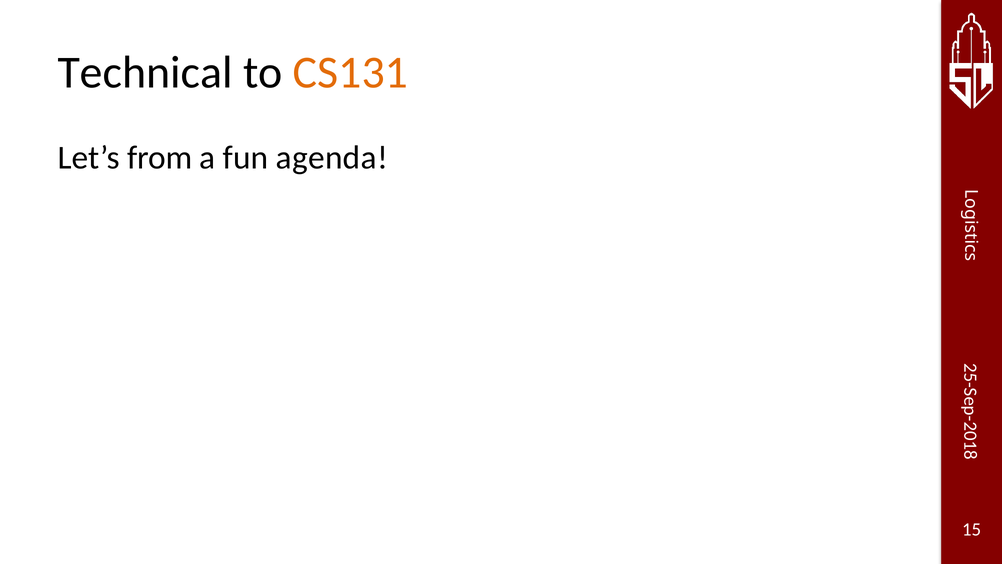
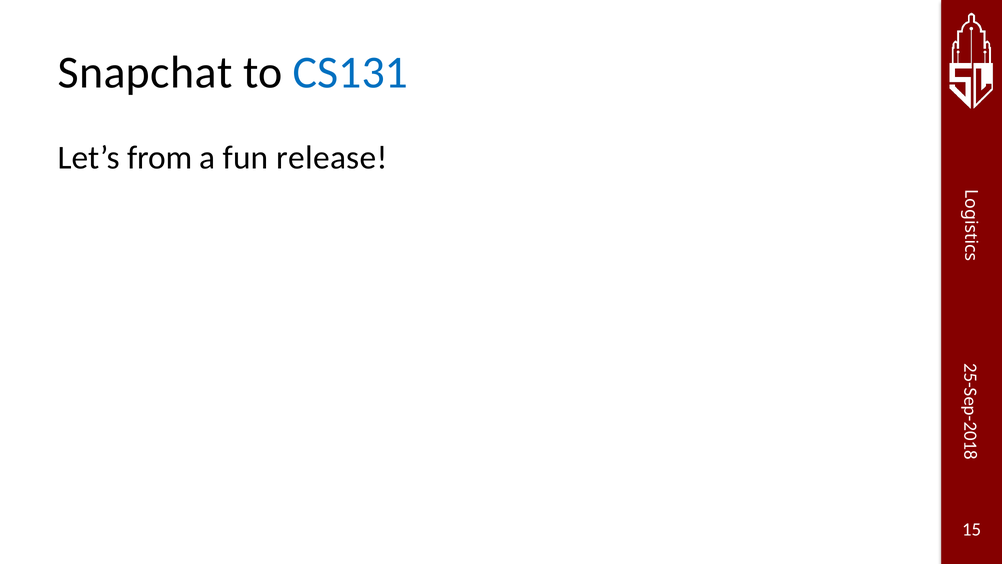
Technical: Technical -> Snapchat
CS131 colour: orange -> blue
agenda: agenda -> release
